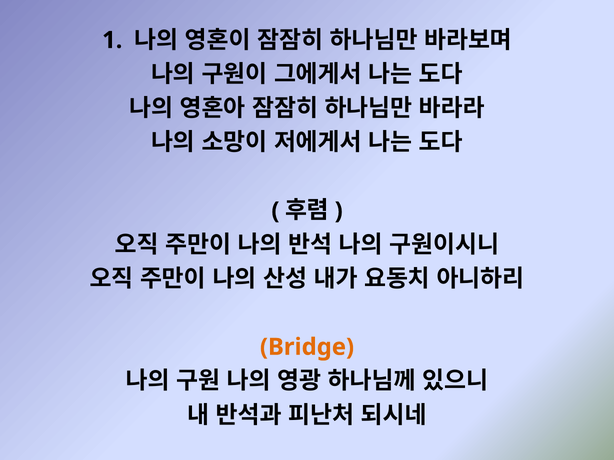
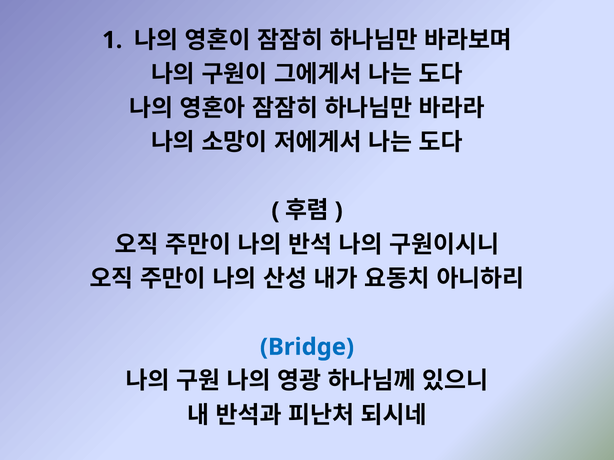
Bridge colour: orange -> blue
